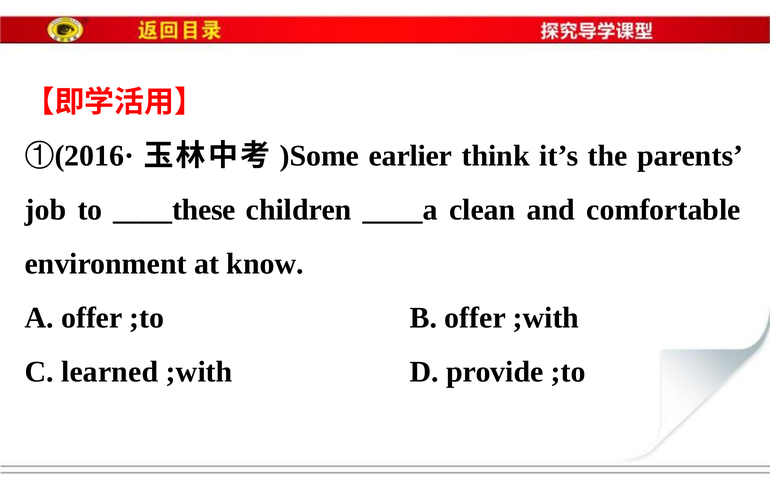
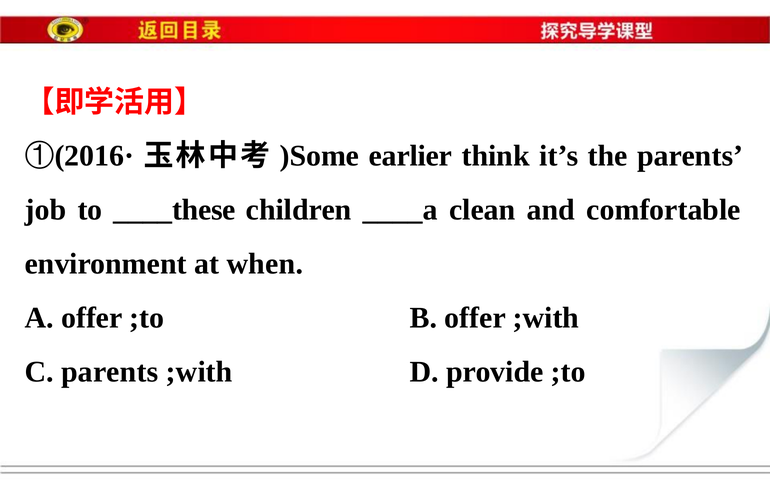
know: know -> when
C learned: learned -> parents
